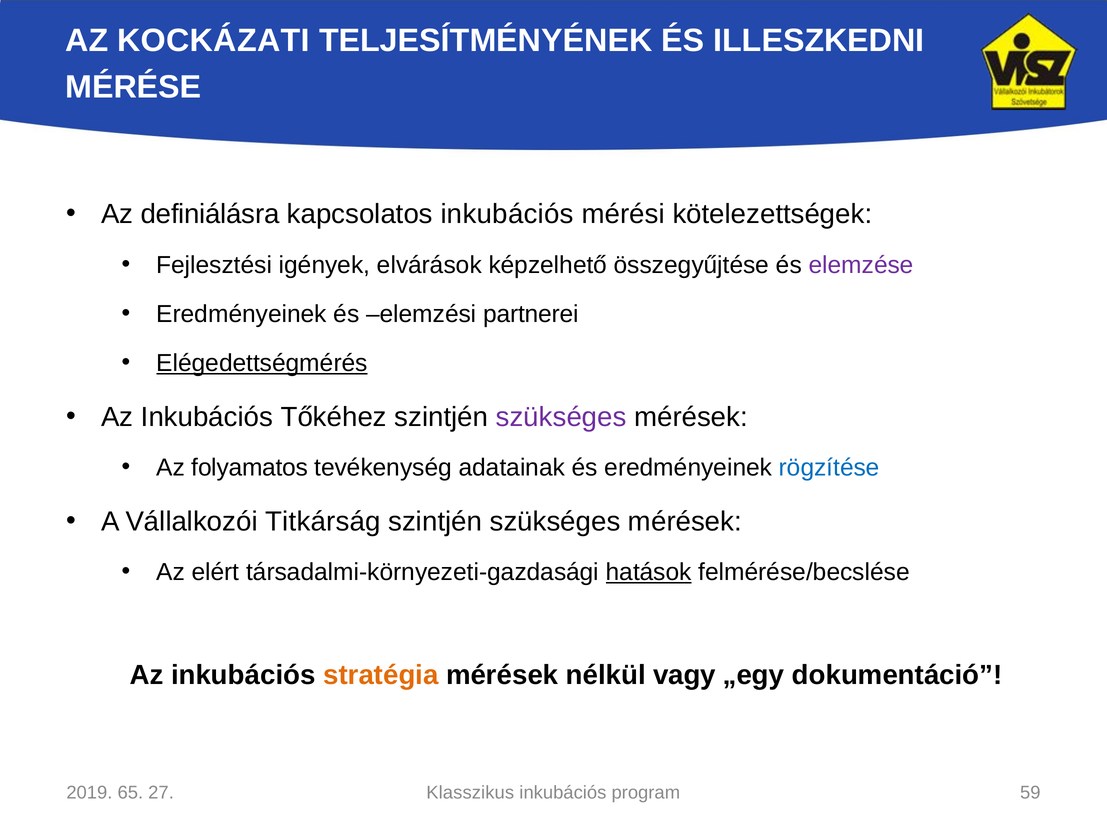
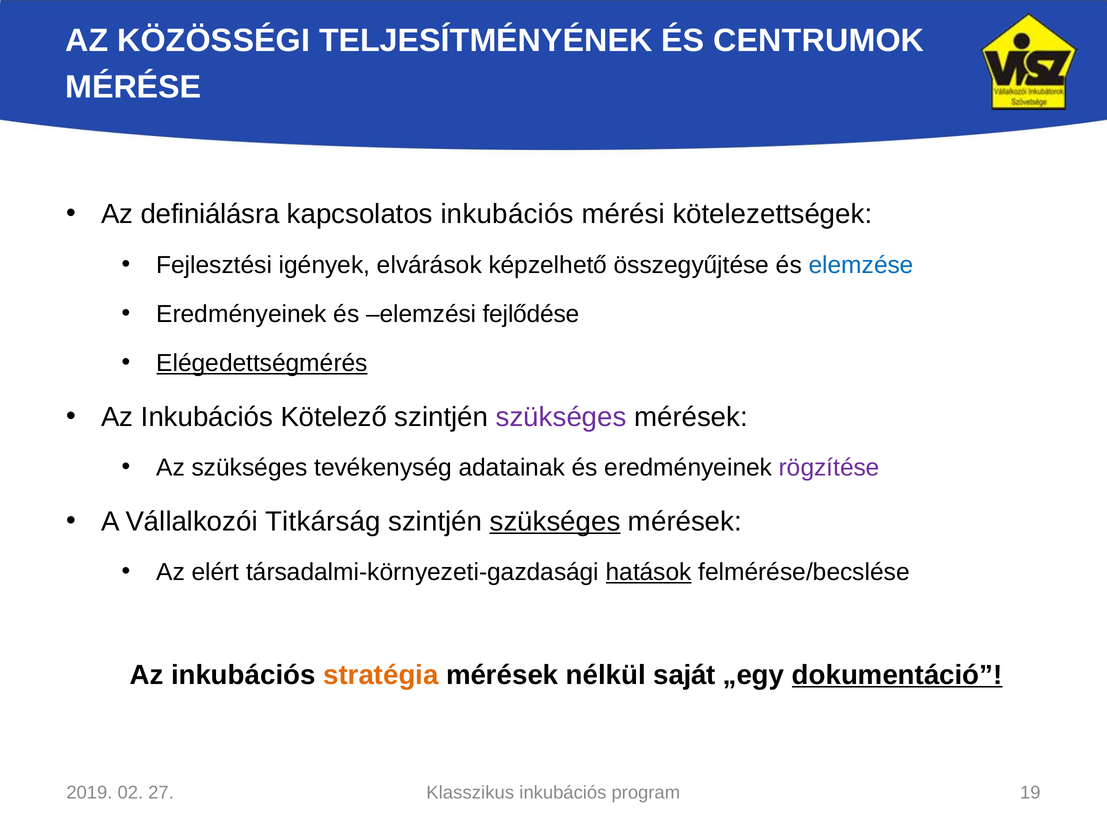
KOCKÁZATI: KOCKÁZATI -> KÖZÖSSÉGI
ILLESZKEDNI: ILLESZKEDNI -> CENTRUMOK
elemzése colour: purple -> blue
partnerei: partnerei -> fejlődése
Tőkéhez: Tőkéhez -> Kötelező
Az folyamatos: folyamatos -> szükséges
rögzítése colour: blue -> purple
szükséges at (555, 522) underline: none -> present
vagy: vagy -> saját
dokumentáció underline: none -> present
65: 65 -> 02
59: 59 -> 19
